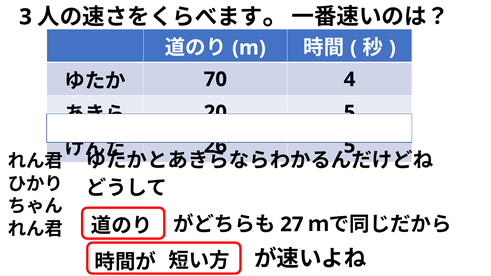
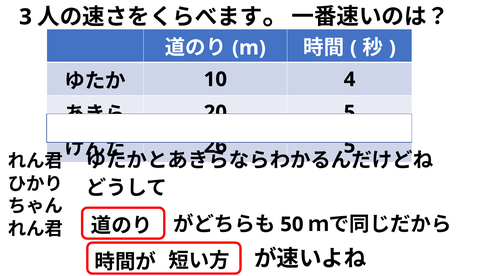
70: 70 -> 10
27: 27 -> 50
